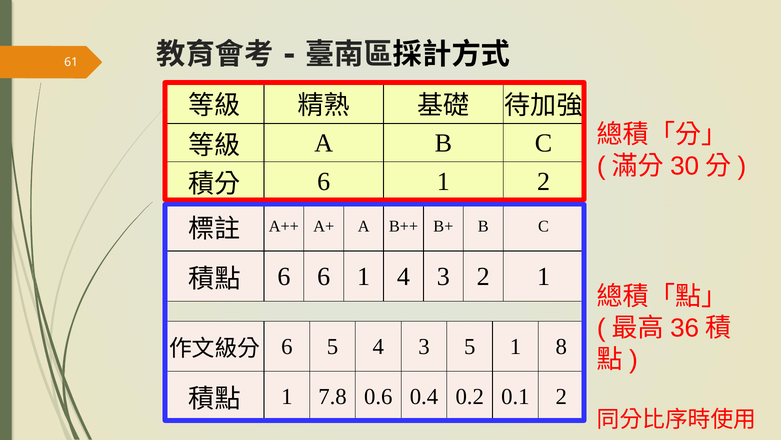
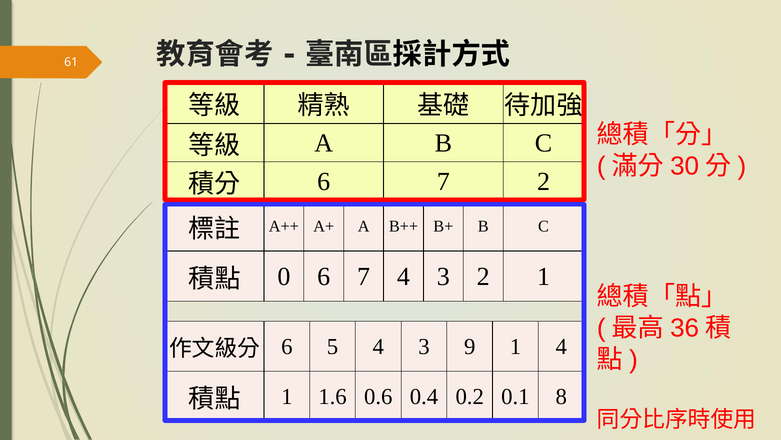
1 at (443, 181): 1 -> 7
6 at (284, 276): 6 -> 0
1 at (364, 276): 1 -> 7
3 5: 5 -> 9
1 8: 8 -> 4
7.8: 7.8 -> 1.6
0.1 2: 2 -> 8
